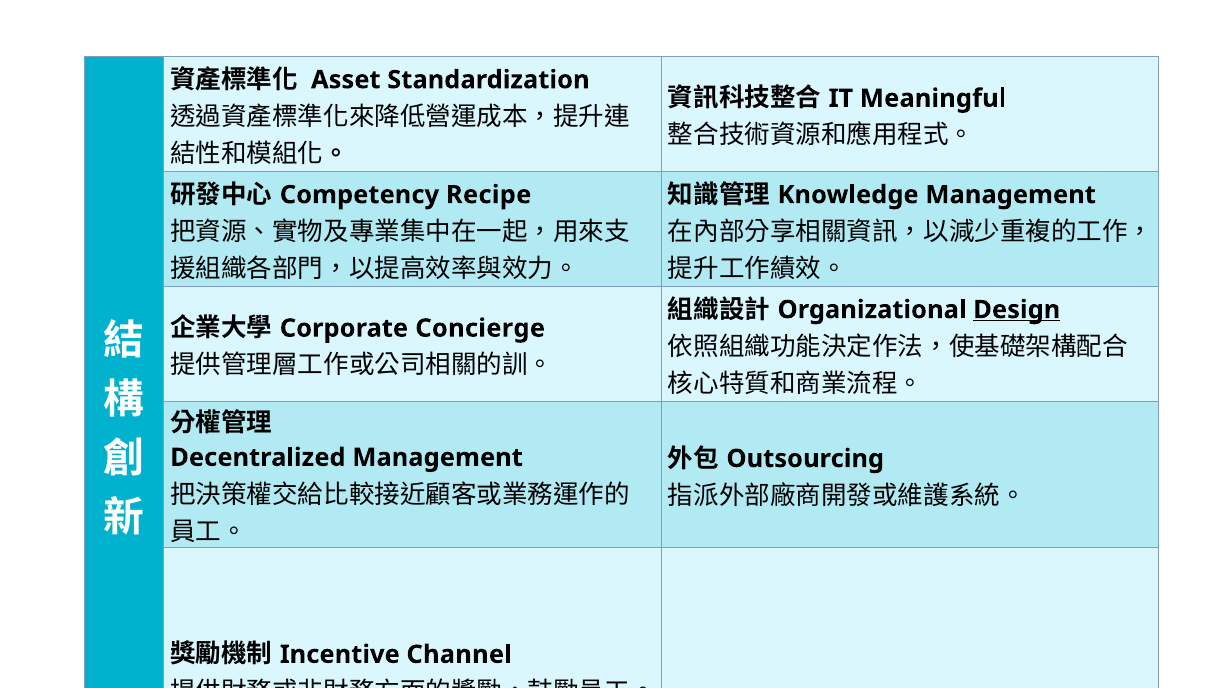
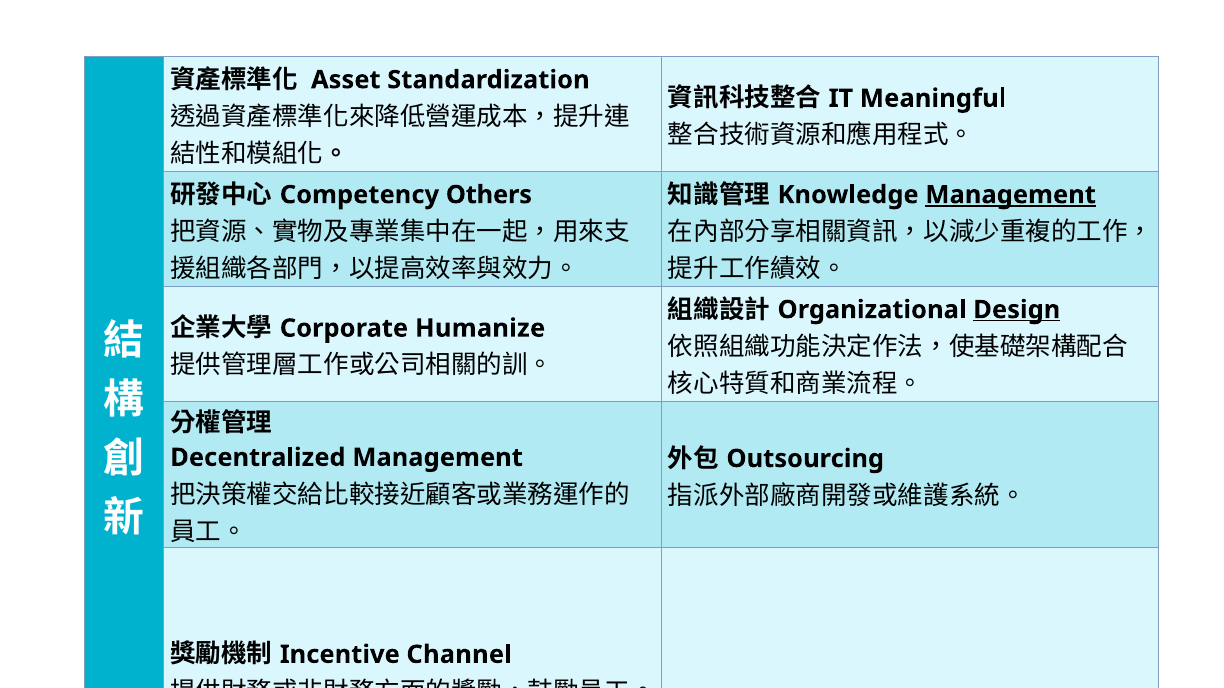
Recipe: Recipe -> Others
Management at (1011, 195) underline: none -> present
Concierge: Concierge -> Humanize
